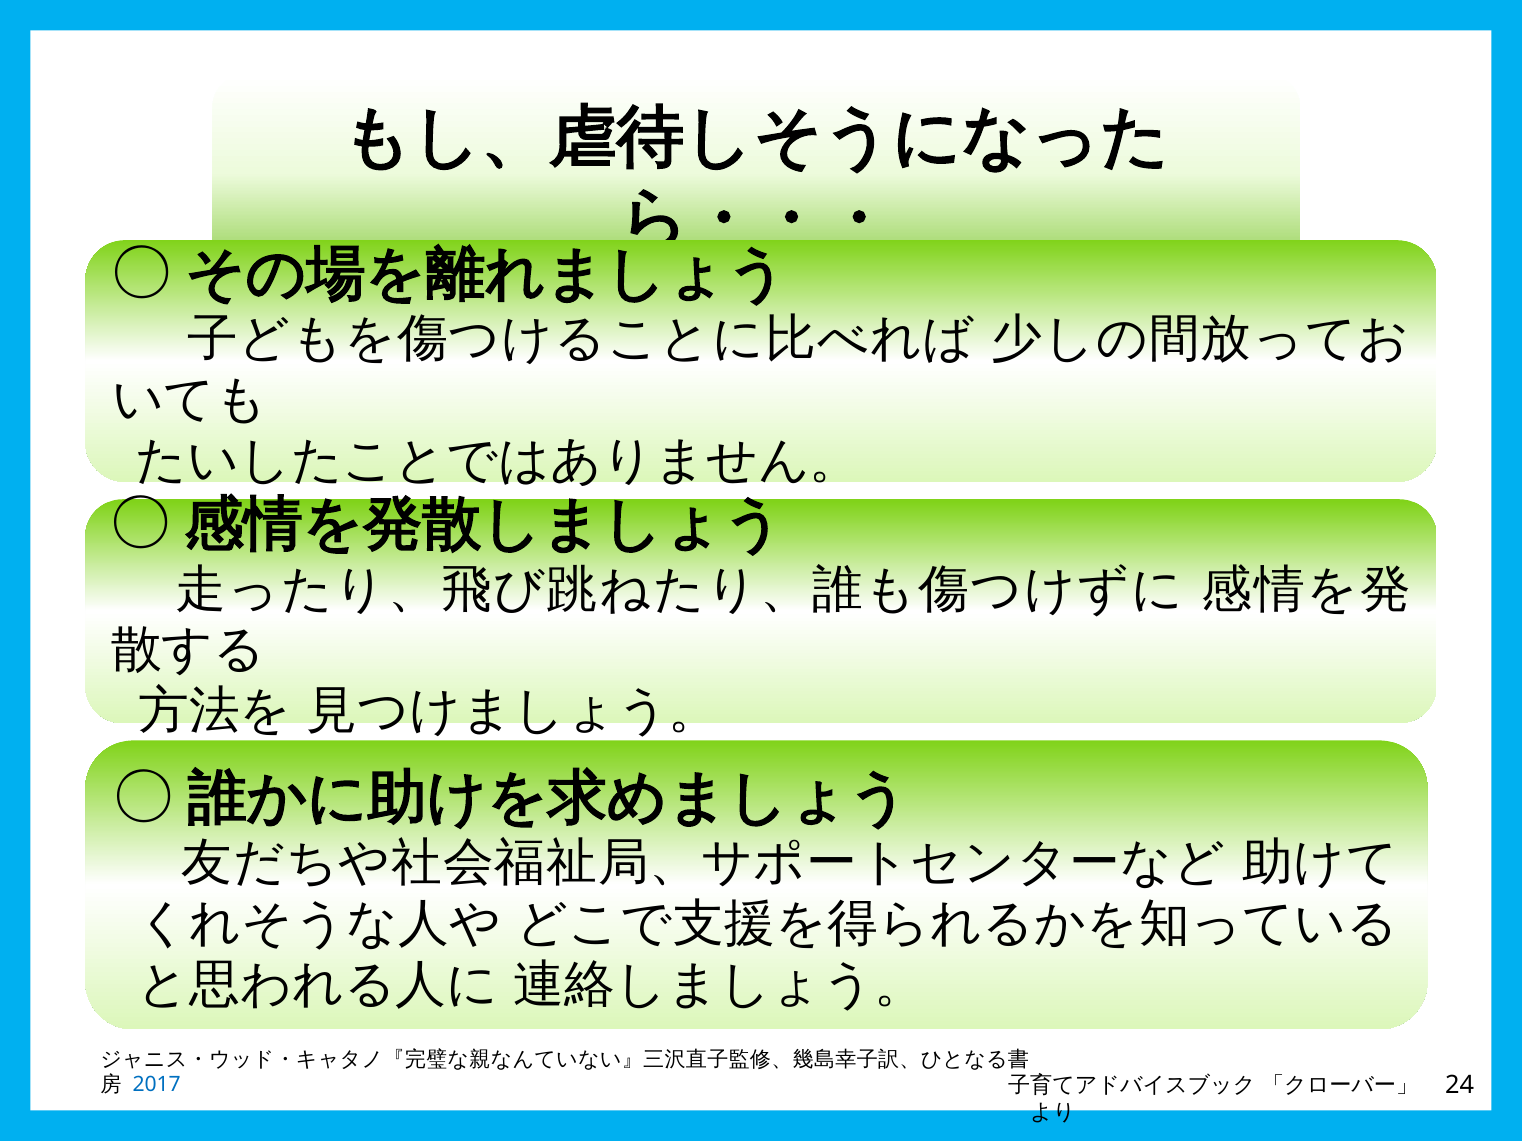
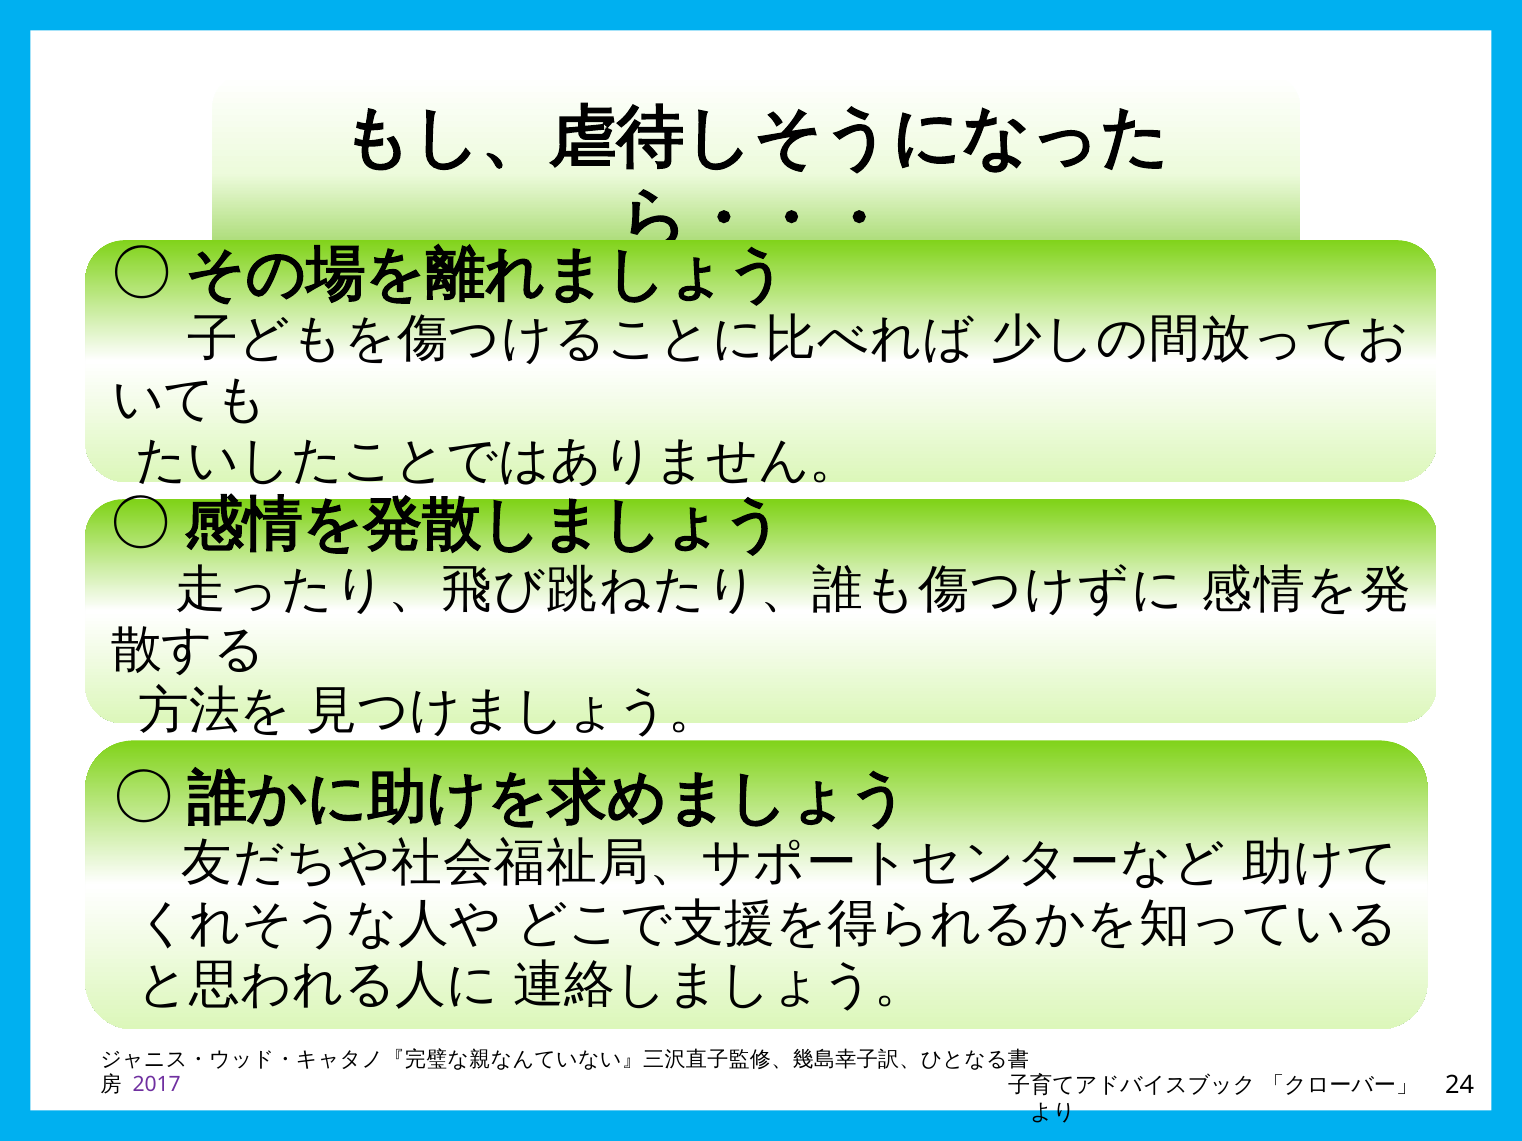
2017 colour: blue -> purple
